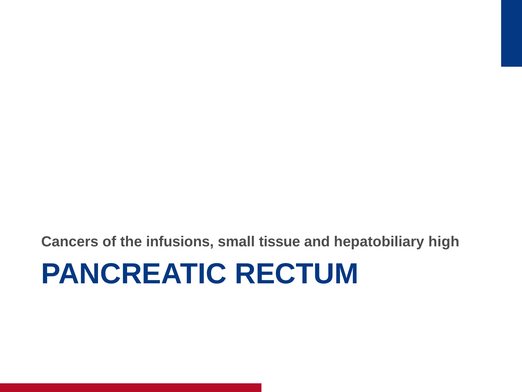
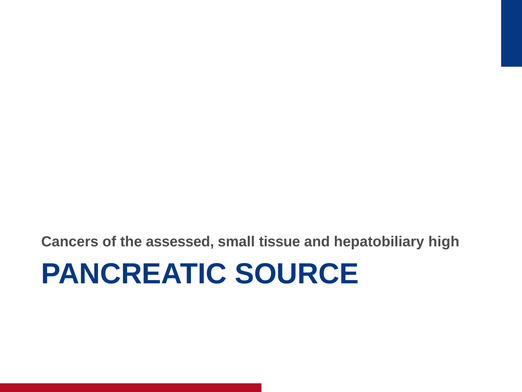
infusions: infusions -> assessed
RECTUM: RECTUM -> SOURCE
